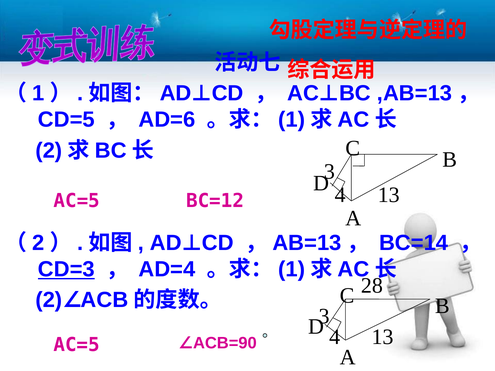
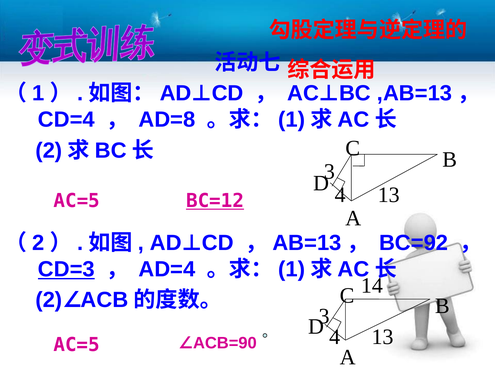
CD=5: CD=5 -> CD=4
AD=6: AD=6 -> AD=8
BC=12 underline: none -> present
BC=14: BC=14 -> BC=92
28: 28 -> 14
